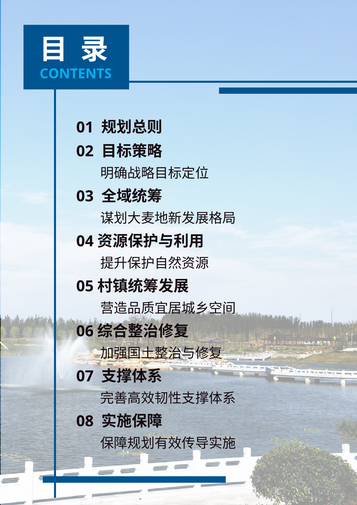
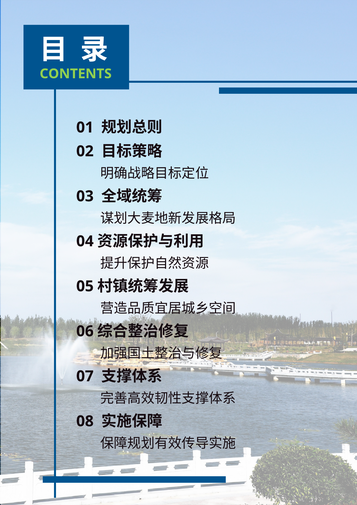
CONTENTS colour: light blue -> light green
